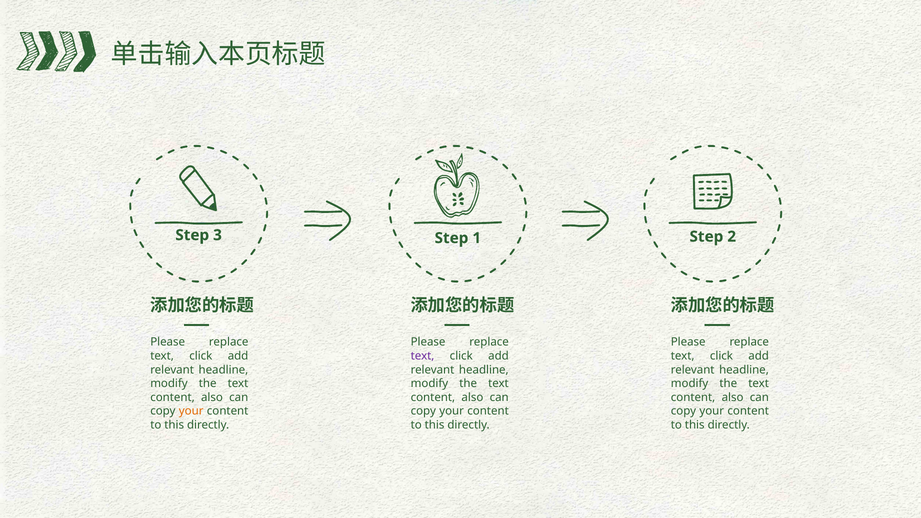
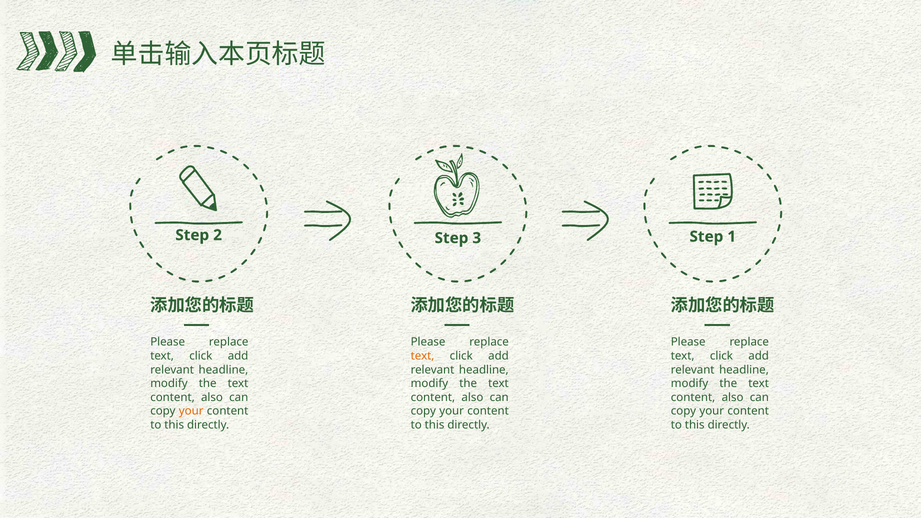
3: 3 -> 2
1: 1 -> 3
2: 2 -> 1
text at (423, 356) colour: purple -> orange
